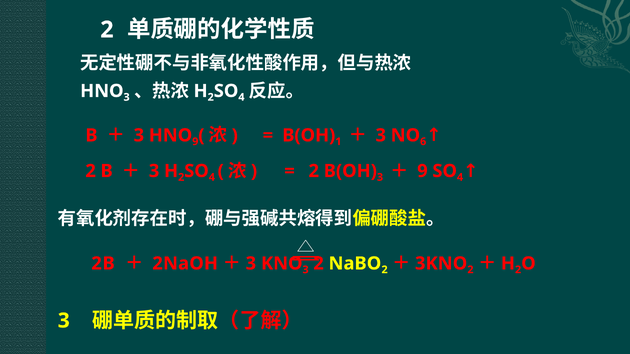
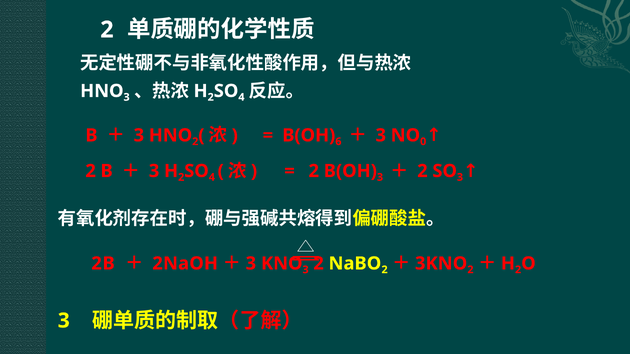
9 at (195, 142): 9 -> 2
1: 1 -> 6
6: 6 -> 0
9 at (422, 171): 9 -> 2
4 at (460, 177): 4 -> 3
